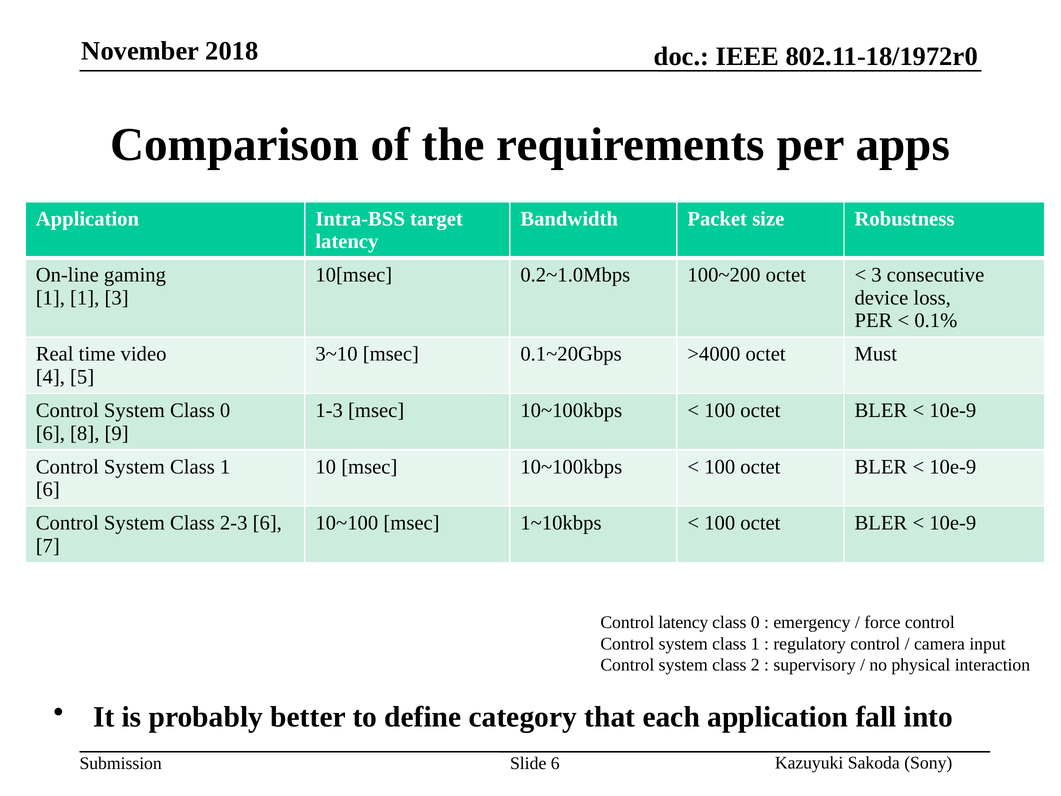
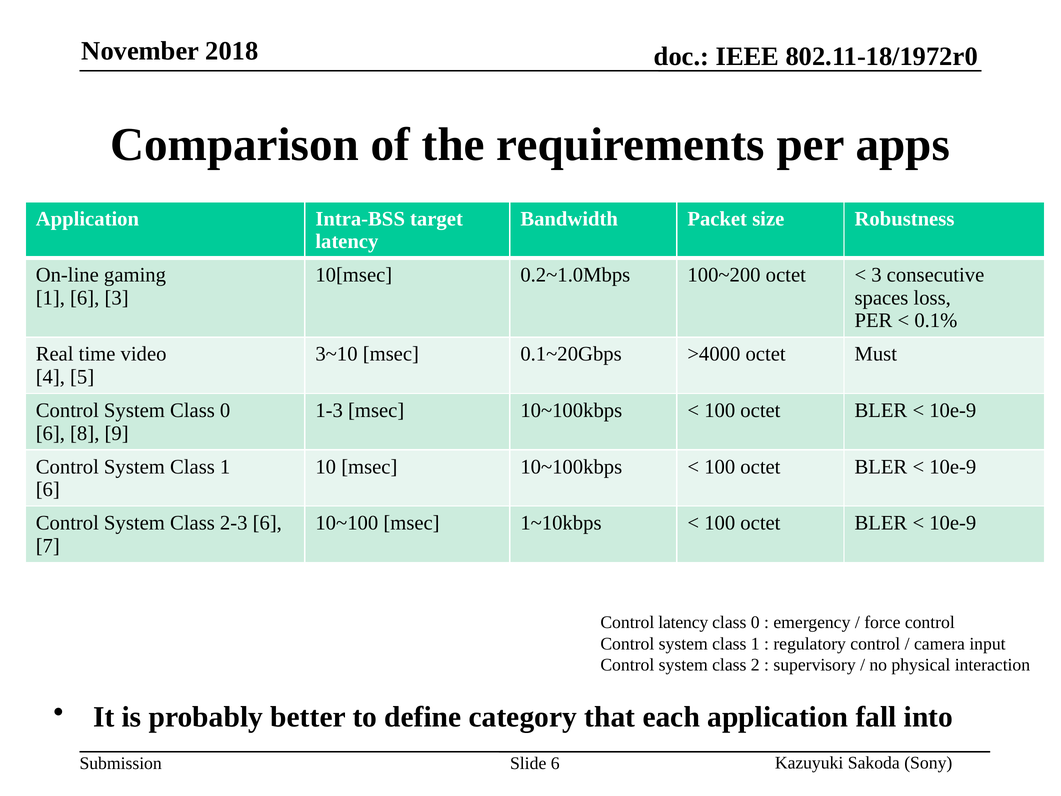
1 at (85, 298): 1 -> 6
device: device -> spaces
